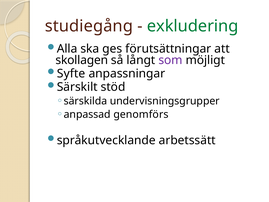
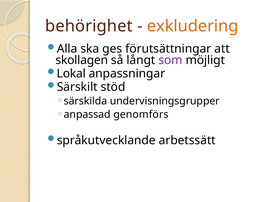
studiegång: studiegång -> behörighet
exkludering colour: green -> orange
Syfte: Syfte -> Lokal
